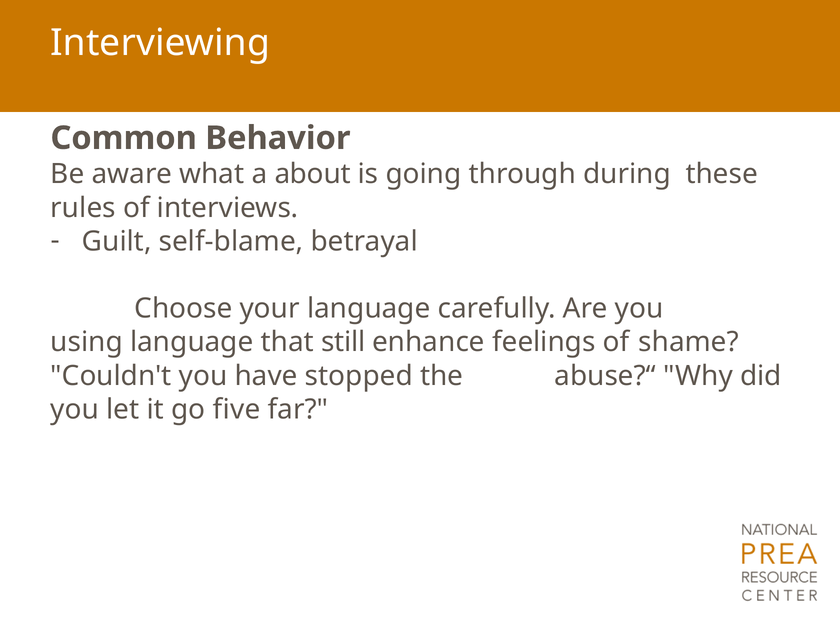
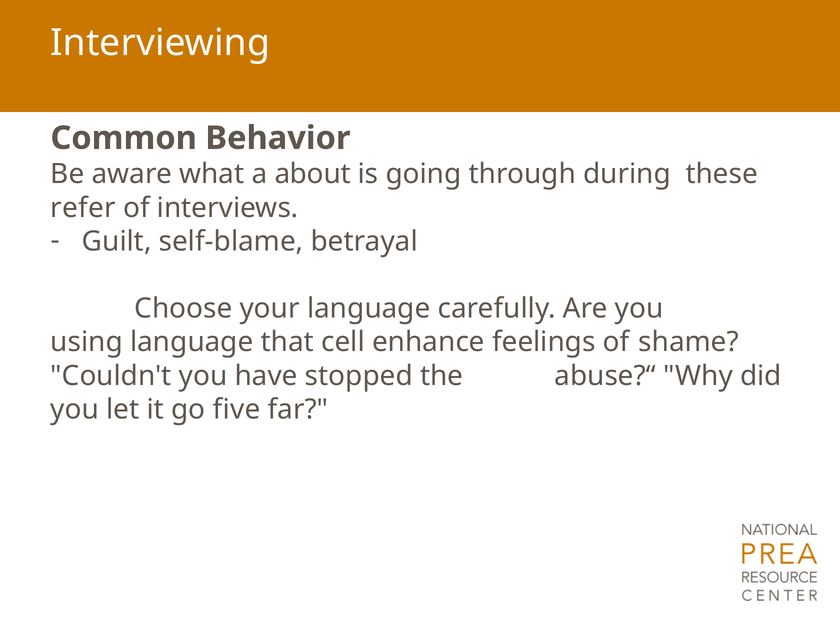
rules: rules -> refer
still: still -> cell
